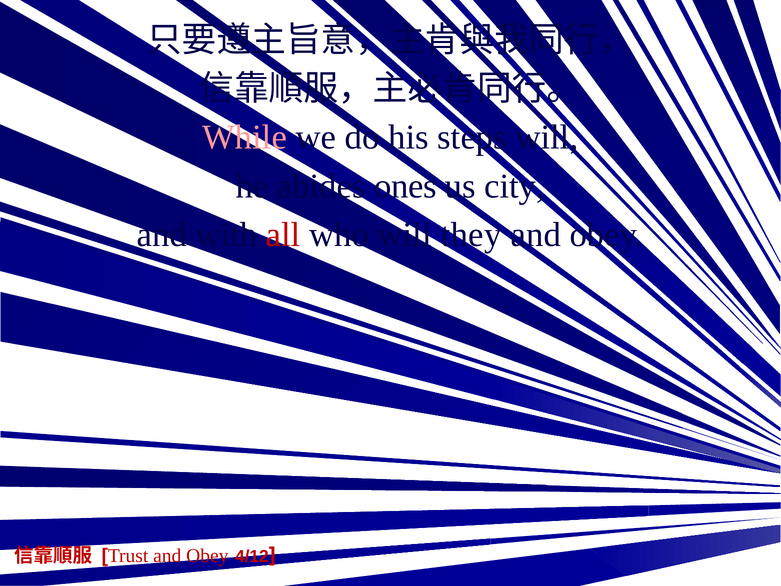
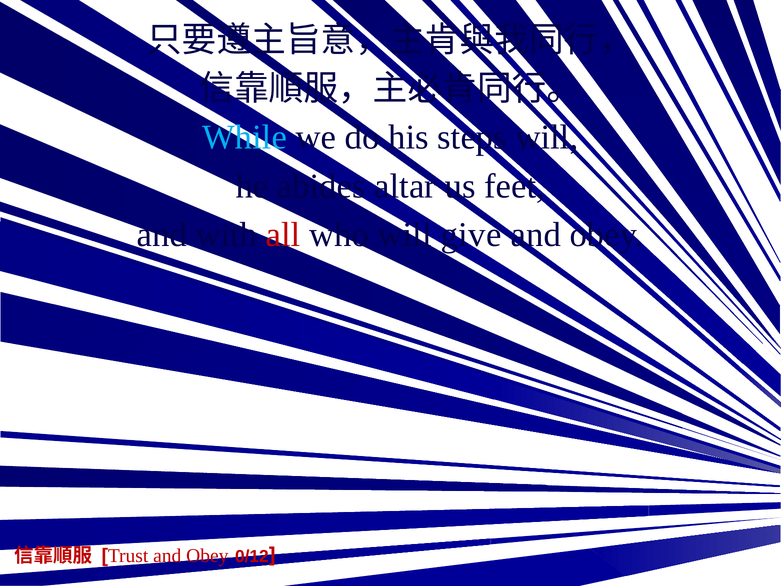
While colour: pink -> light blue
ones: ones -> altar
city: city -> feet
they: they -> give
4/12: 4/12 -> 0/12
